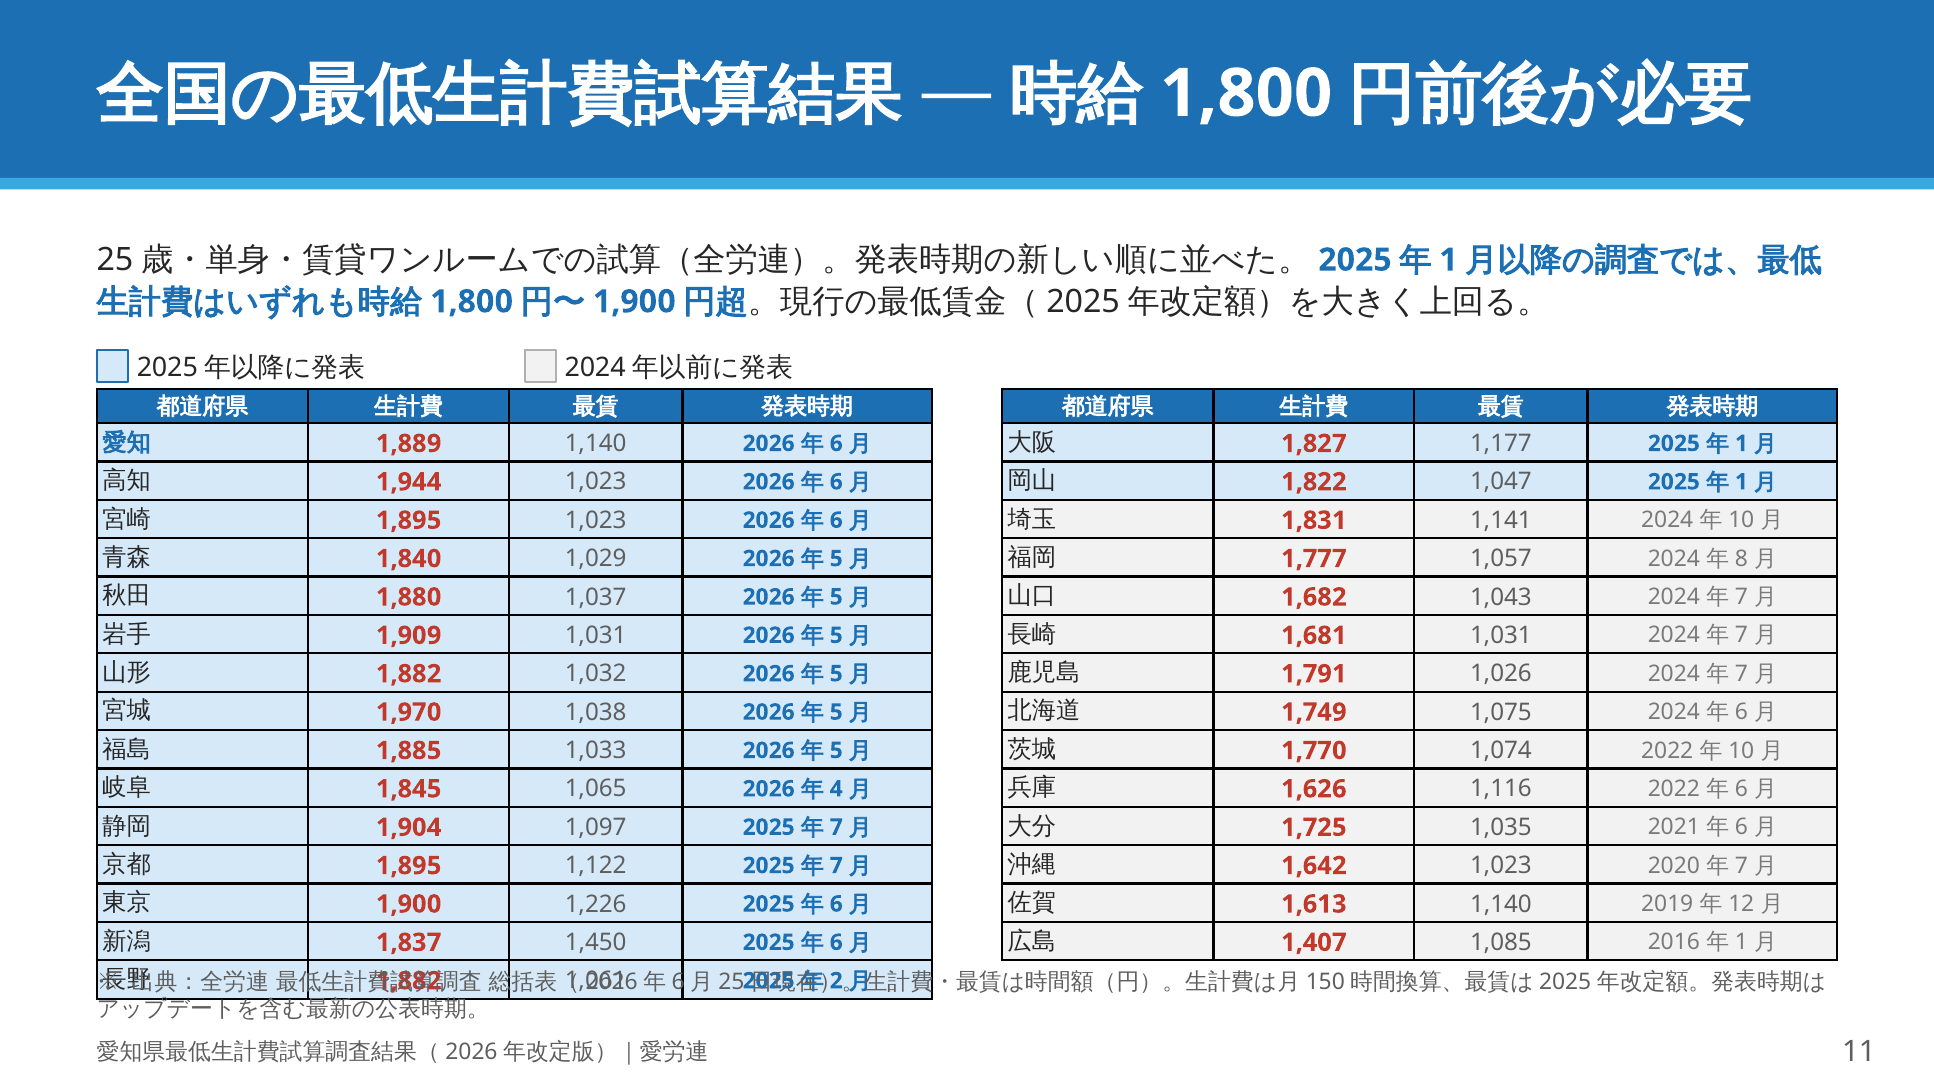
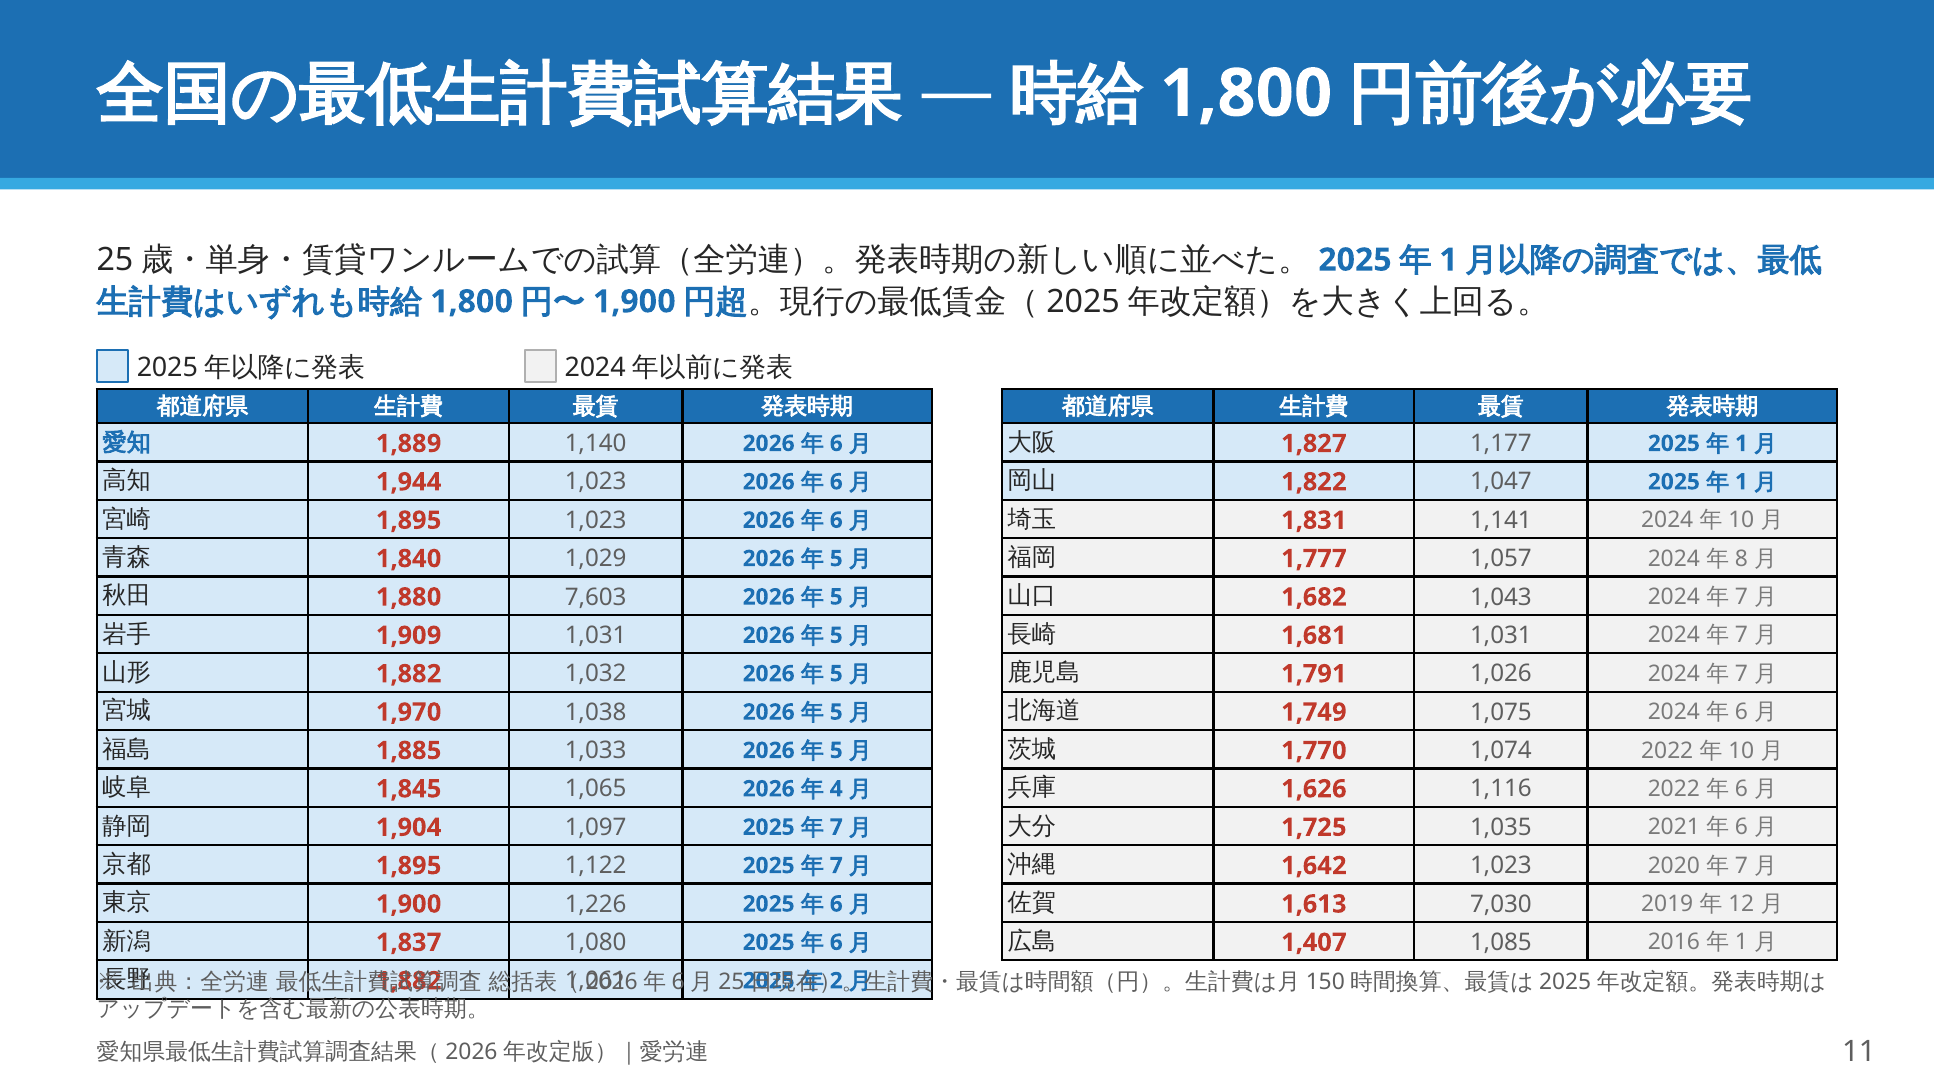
1,037: 1,037 -> 7,603
1,140 at (1501, 904): 1,140 -> 7,030
1,450: 1,450 -> 1,080
